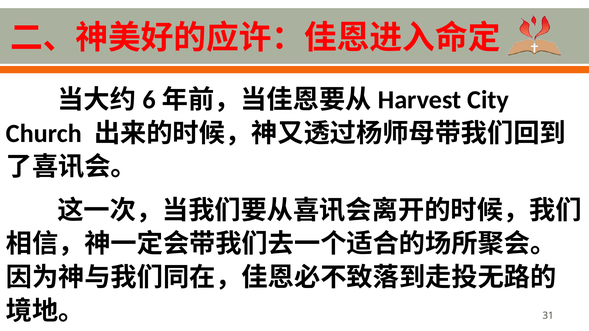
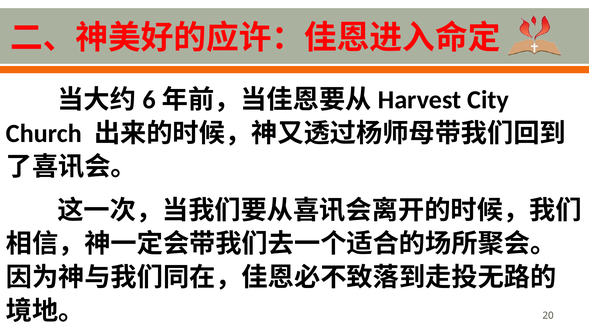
31: 31 -> 20
